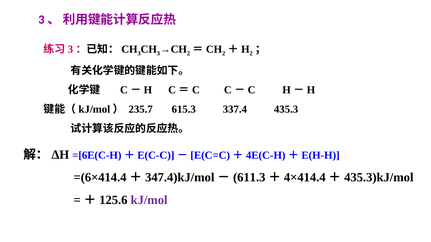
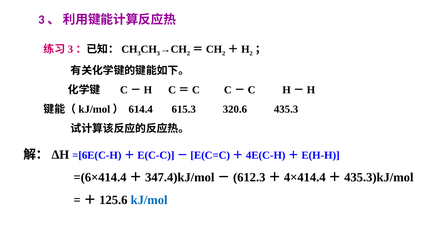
235.7: 235.7 -> 614.4
337.4: 337.4 -> 320.6
611.3: 611.3 -> 612.3
kJ/mol colour: purple -> blue
